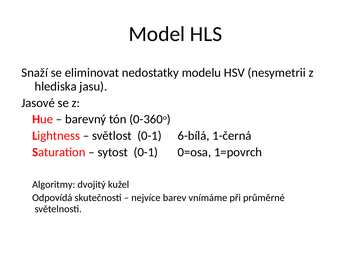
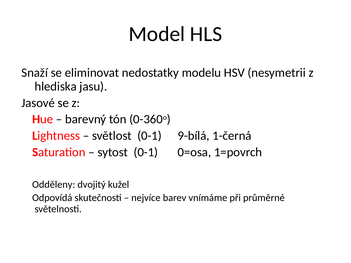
6-bílá: 6-bílá -> 9-bílá
Algoritmy: Algoritmy -> Odděleny
